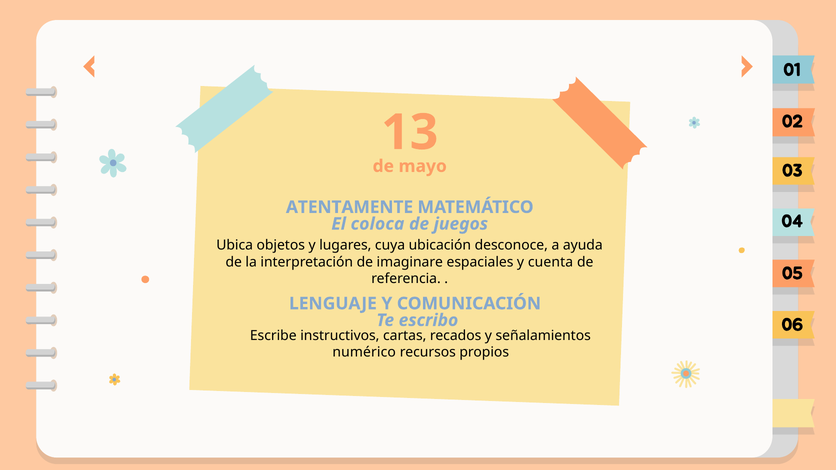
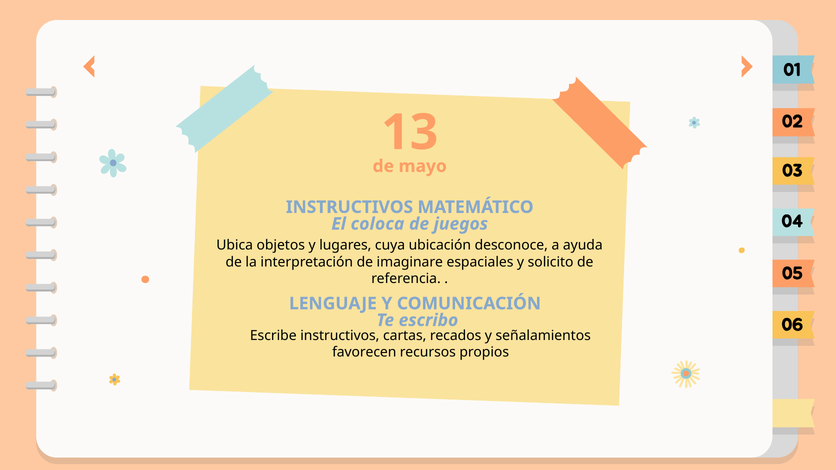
ATENTAMENTE at (350, 207): ATENTAMENTE -> INSTRUCTIVOS
cuenta: cuenta -> solicito
numérico: numérico -> favorecen
